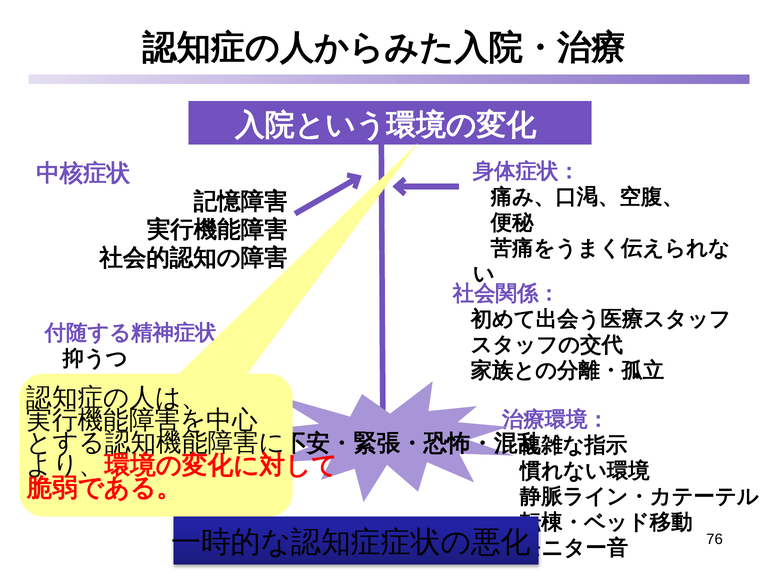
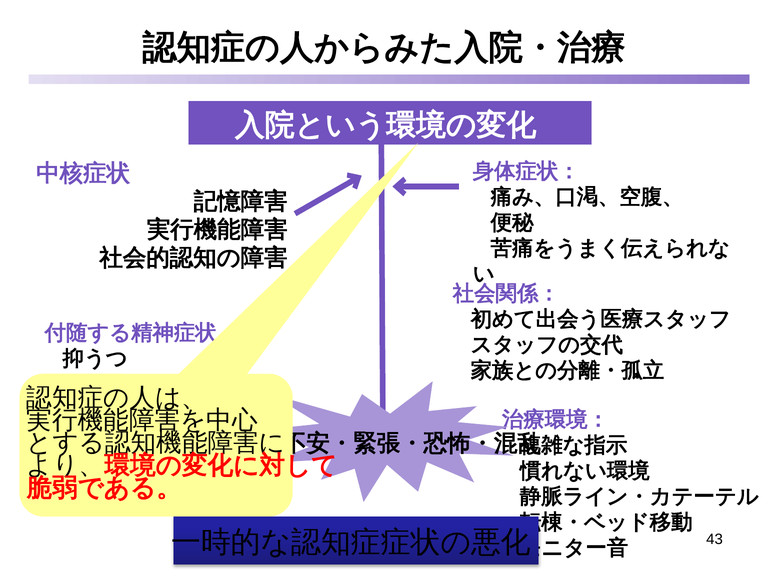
76: 76 -> 43
